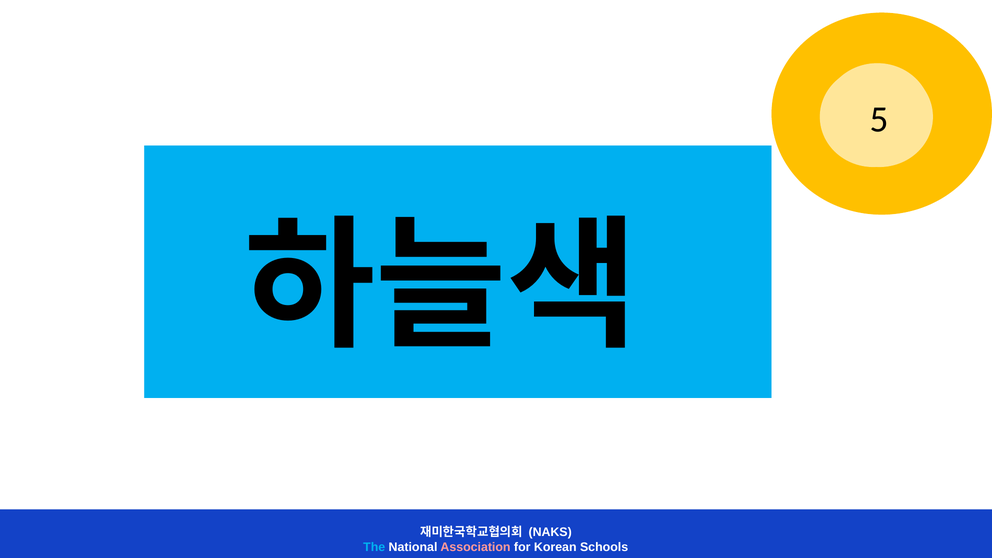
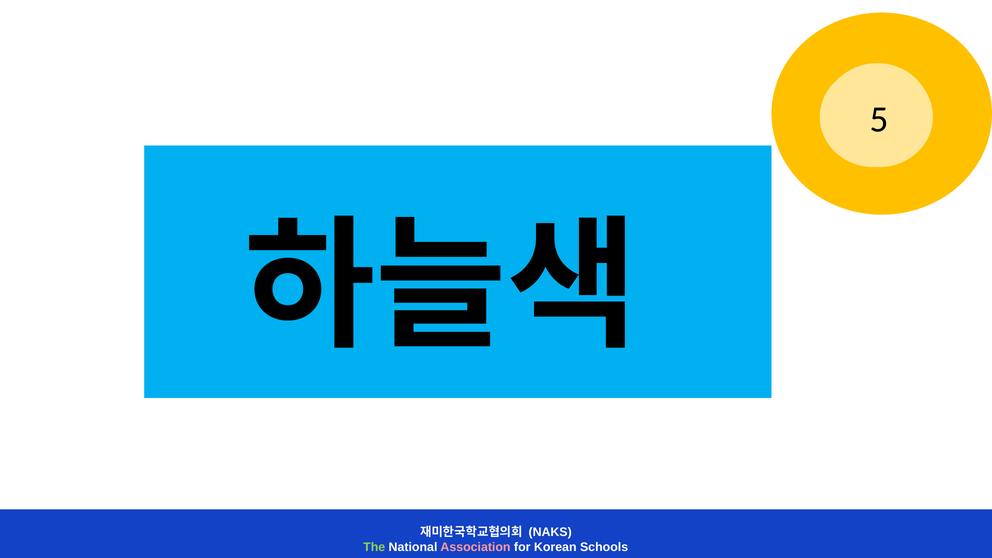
The colour: light blue -> light green
